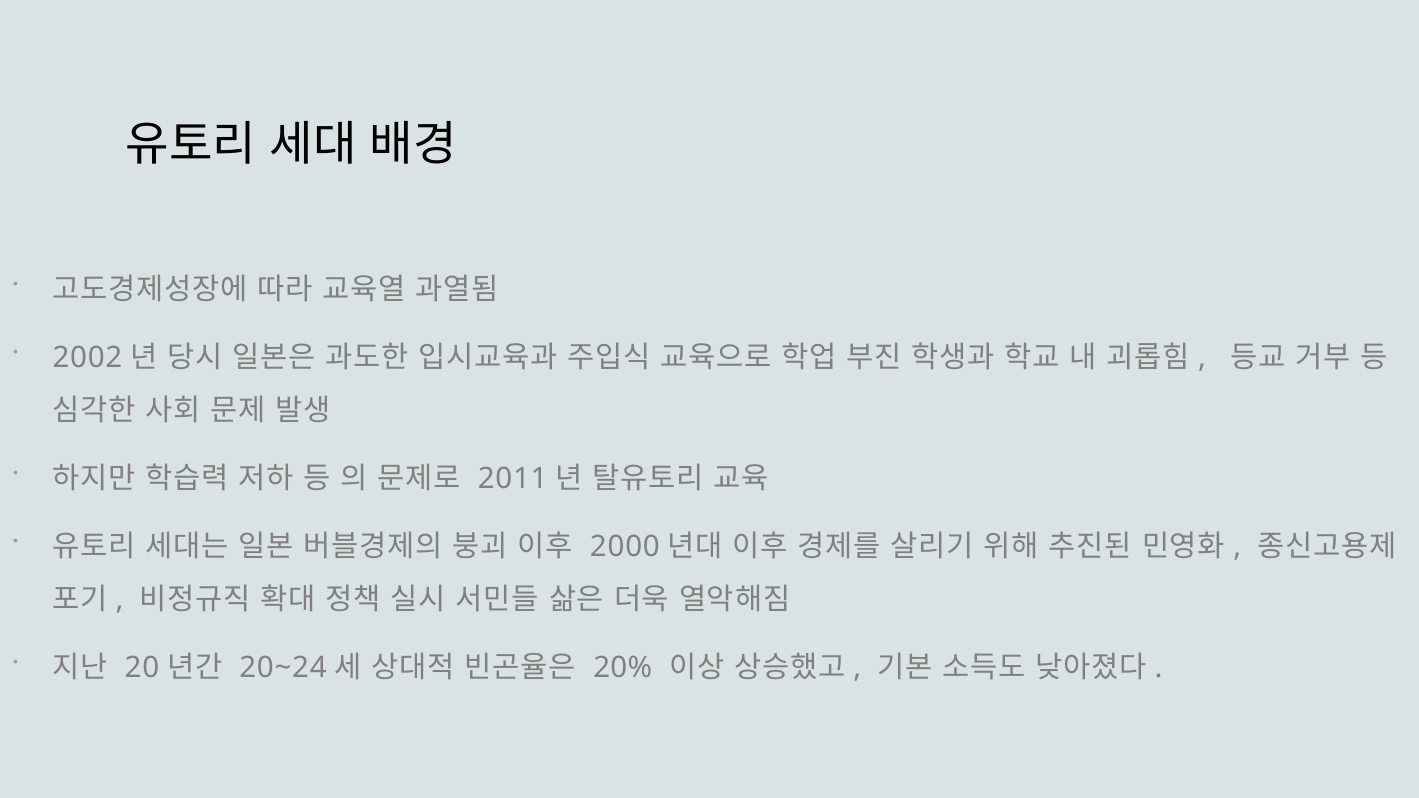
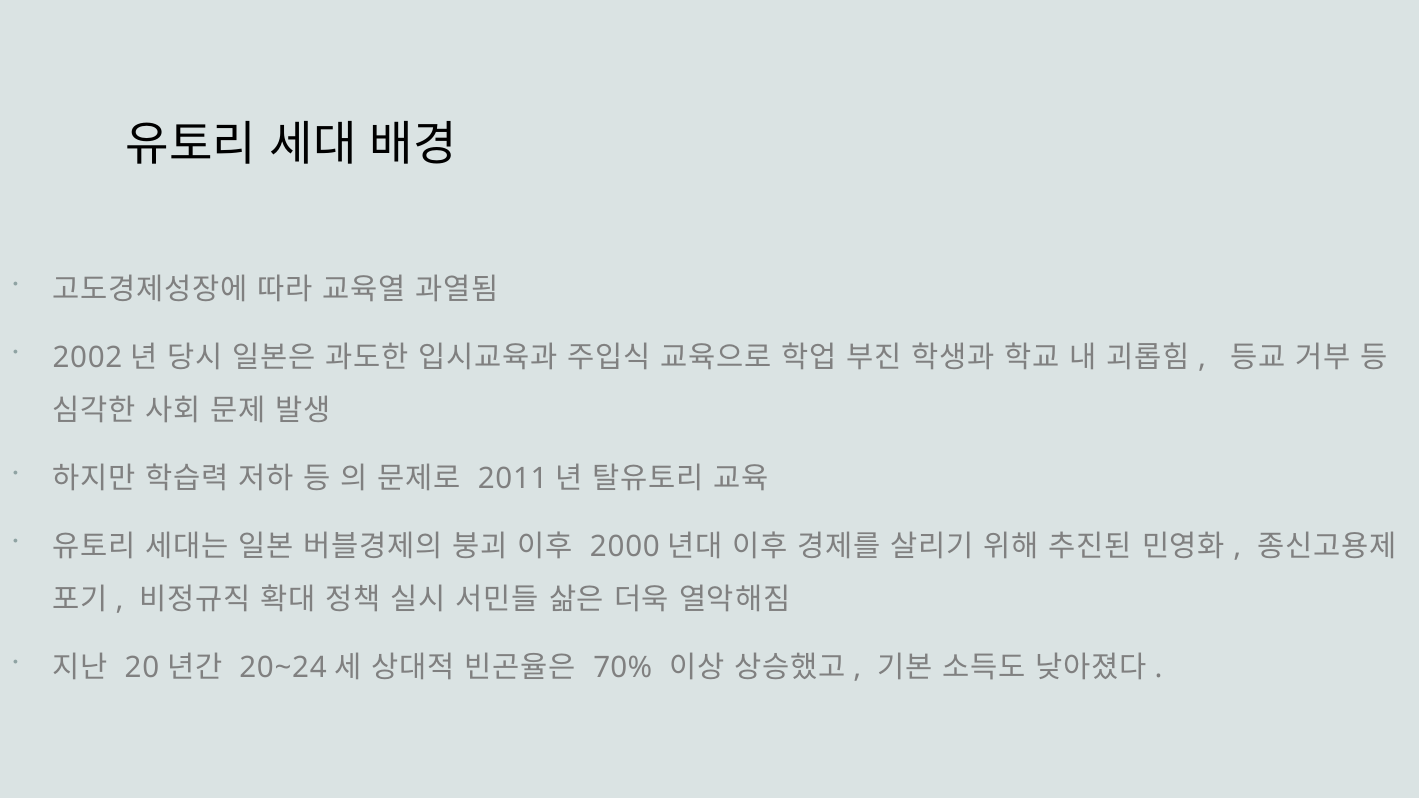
20%: 20% -> 70%
